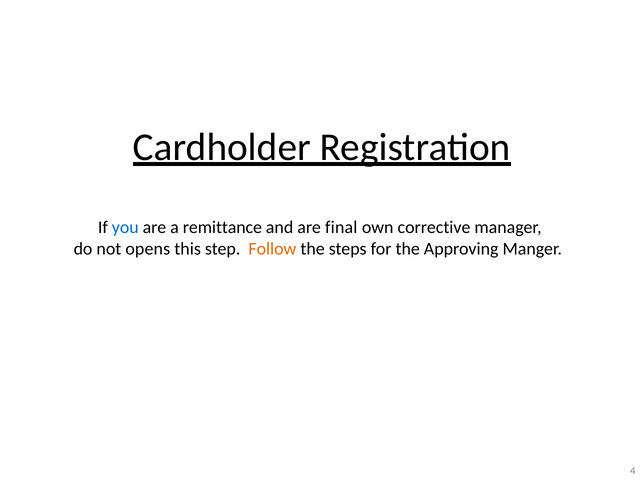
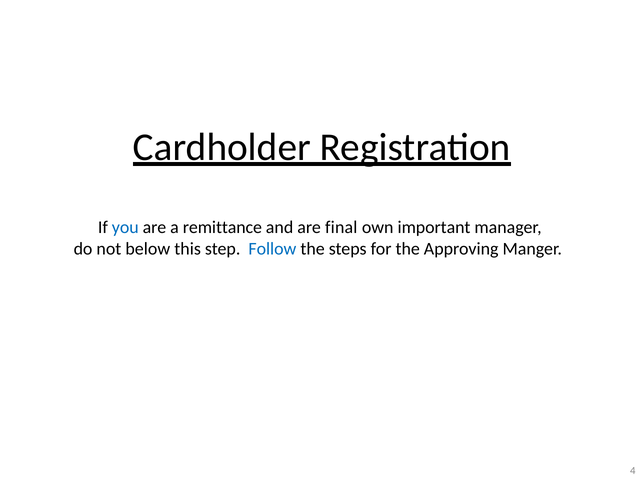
corrective: corrective -> important
opens: opens -> below
Follow colour: orange -> blue
